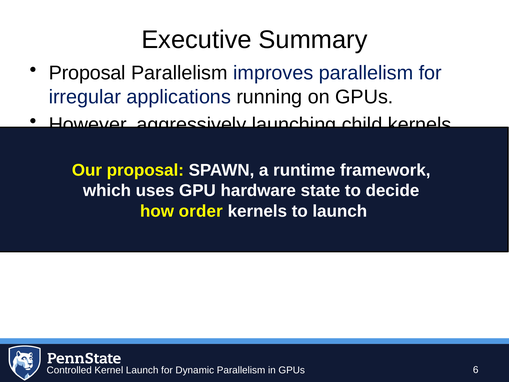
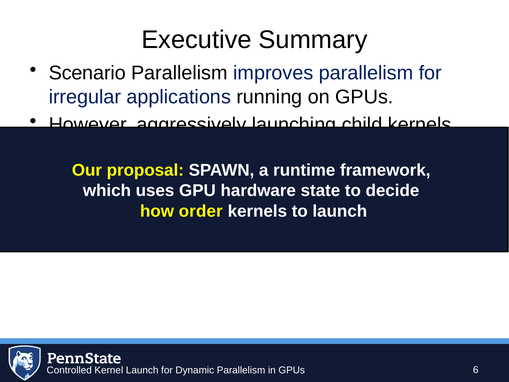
Proposal at (87, 73): Proposal -> Scenario
